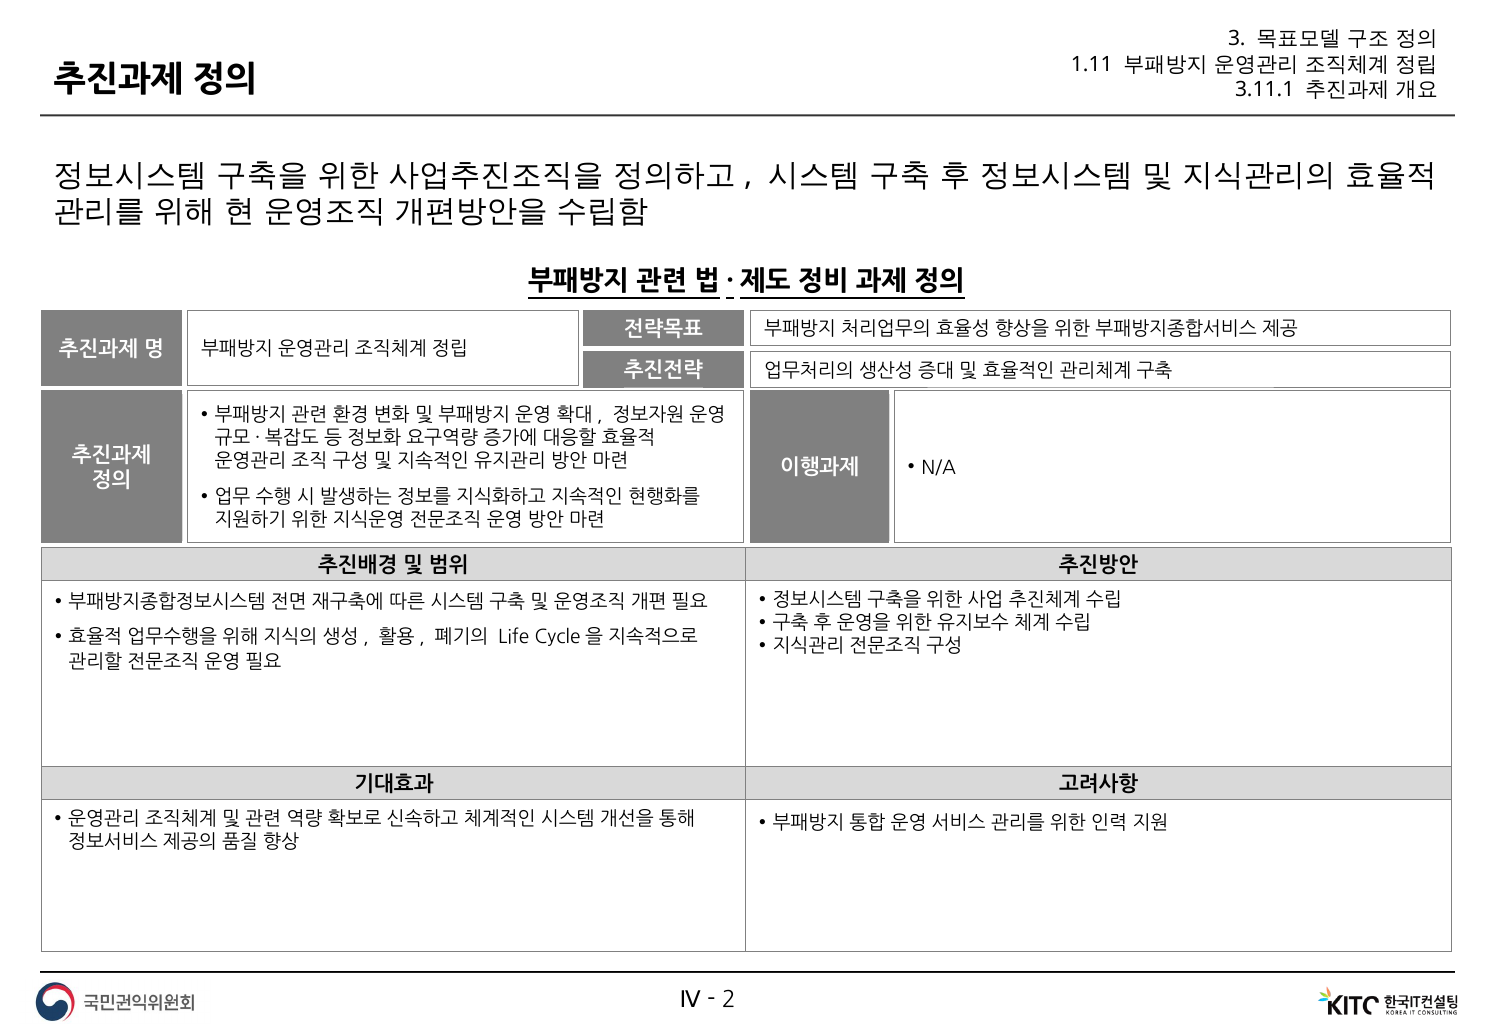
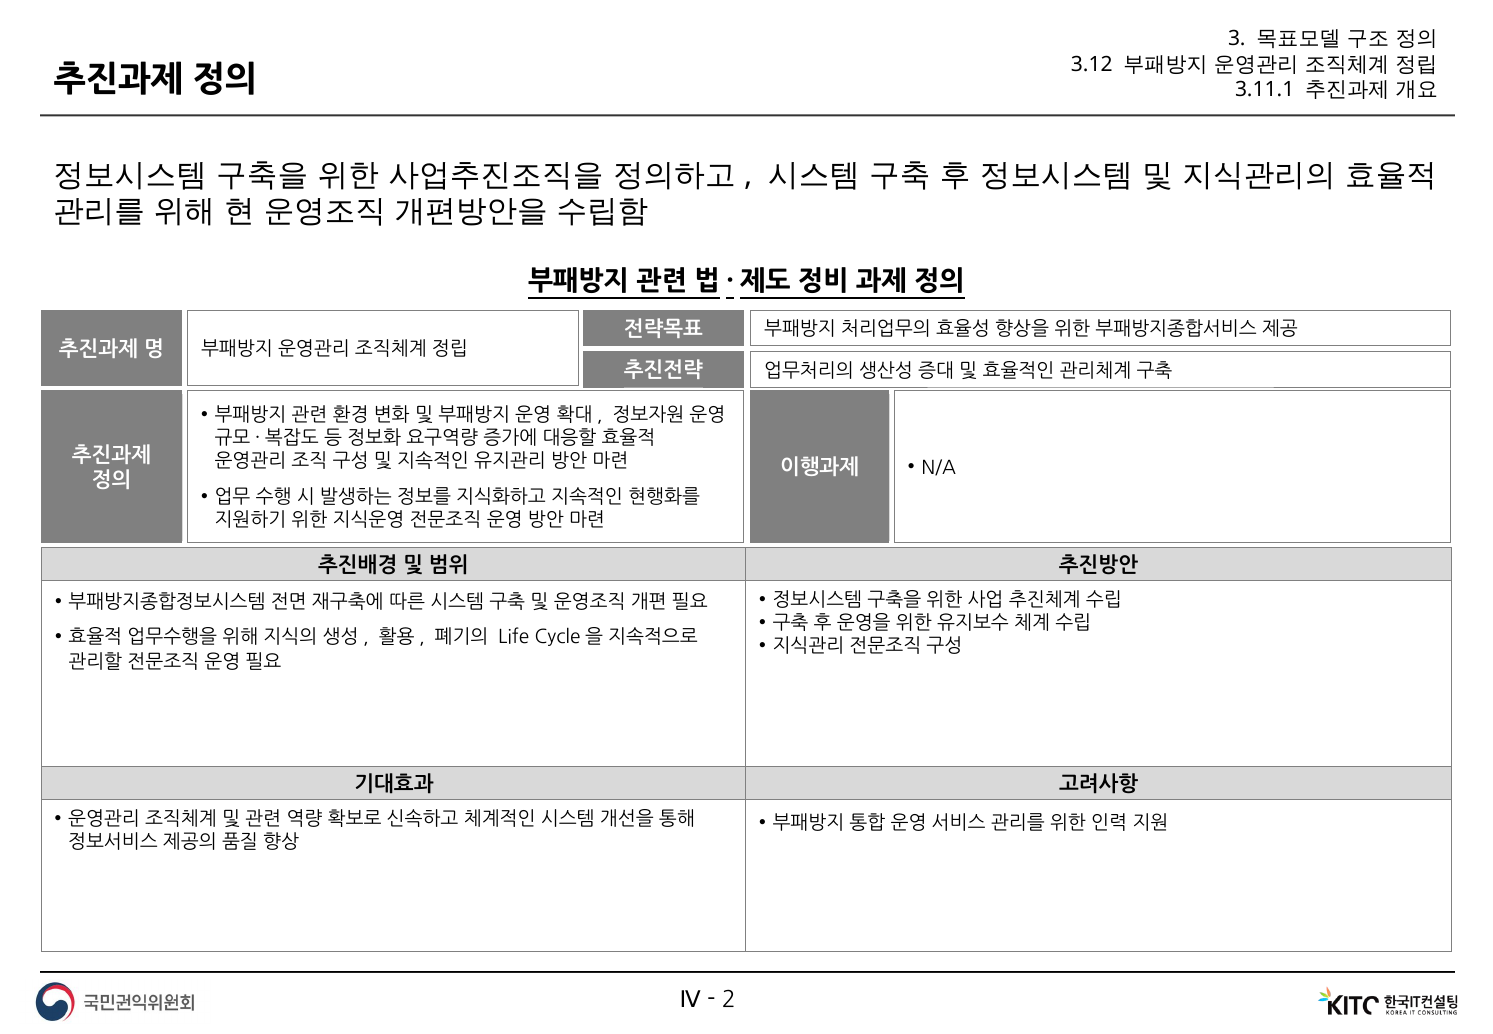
1.11: 1.11 -> 3.12
